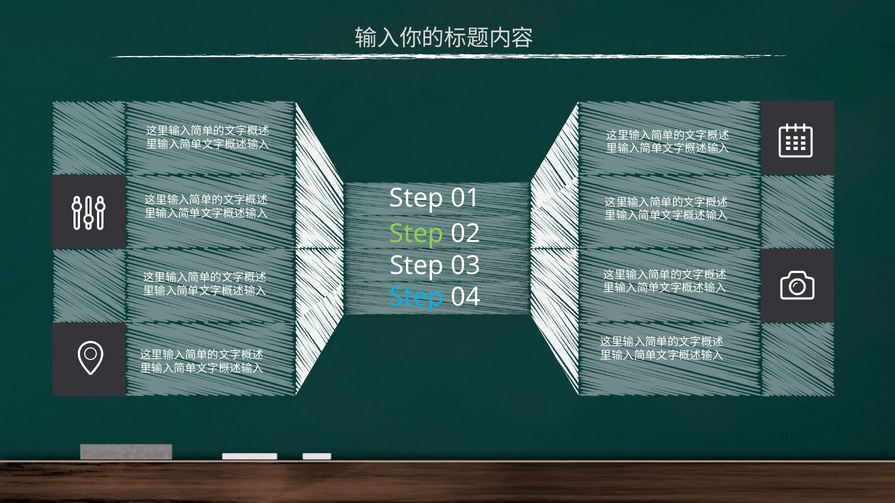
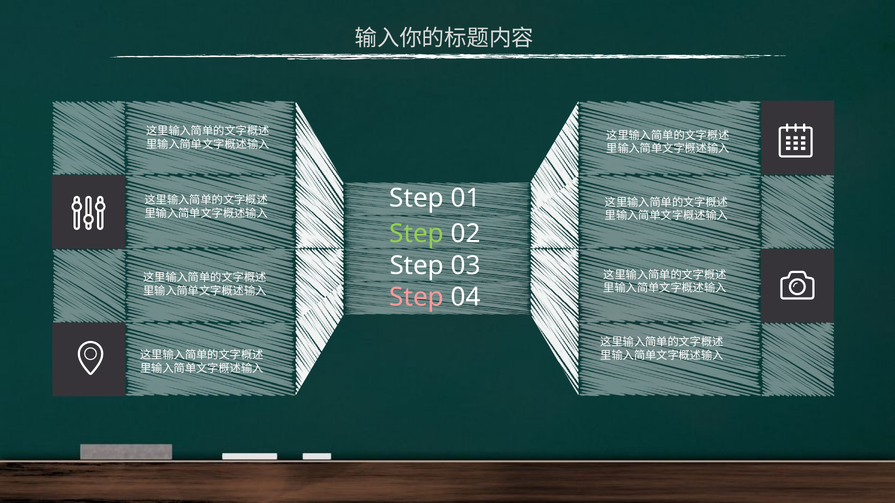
Step at (417, 297) colour: light blue -> pink
